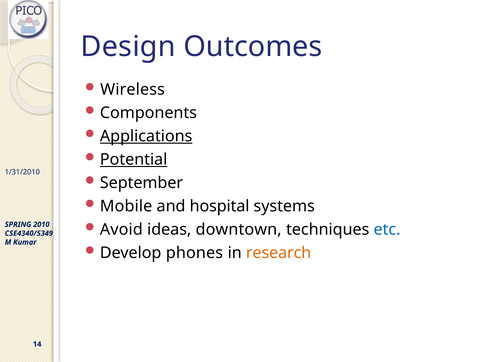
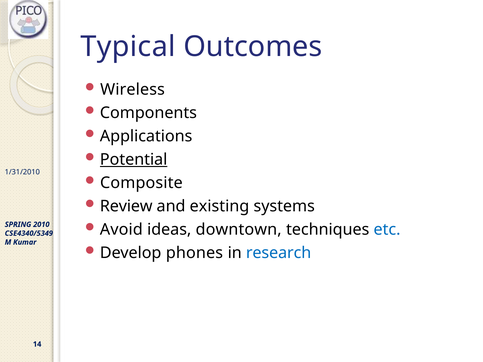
Design: Design -> Typical
Applications underline: present -> none
September: September -> Composite
Mobile: Mobile -> Review
hospital: hospital -> existing
research colour: orange -> blue
